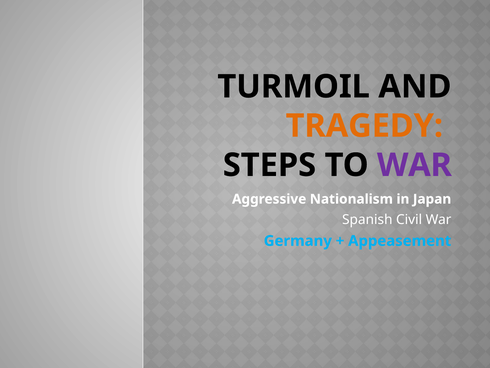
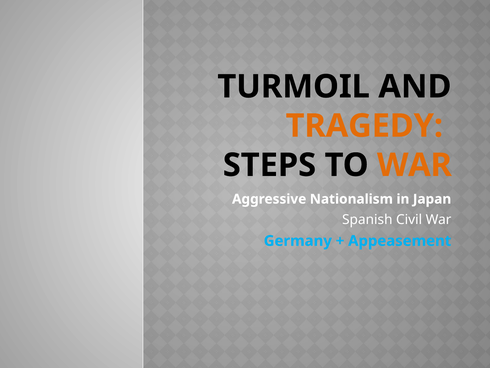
WAR at (414, 165) colour: purple -> orange
